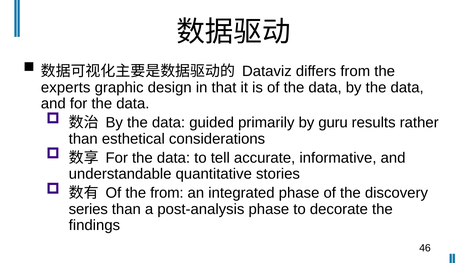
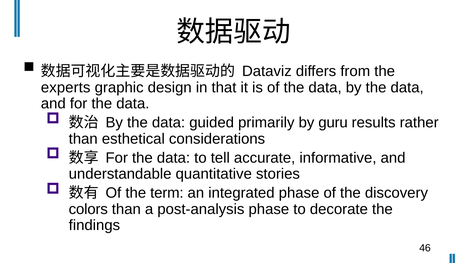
the from: from -> term
series: series -> colors
